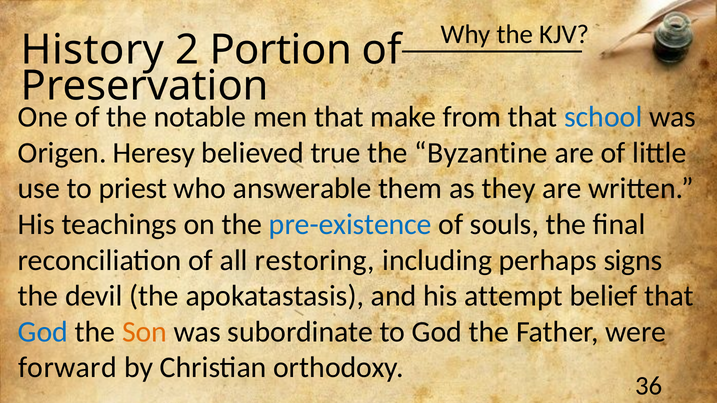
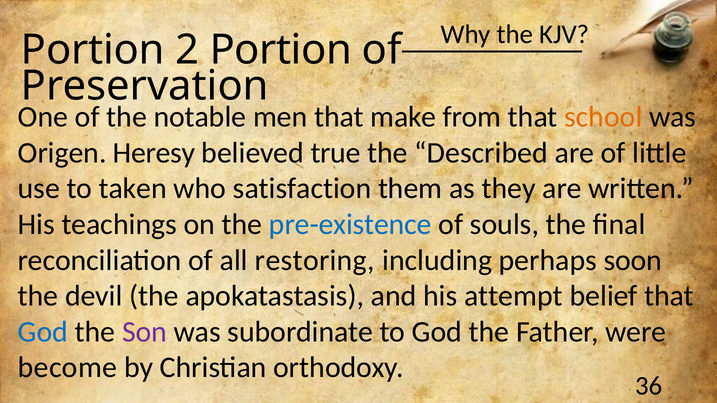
History at (93, 50): History -> Portion
school colour: blue -> orange
Byzantine: Byzantine -> Described
priest: priest -> taken
answerable: answerable -> satisfaction
signs: signs -> soon
Son colour: orange -> purple
forward: forward -> become
